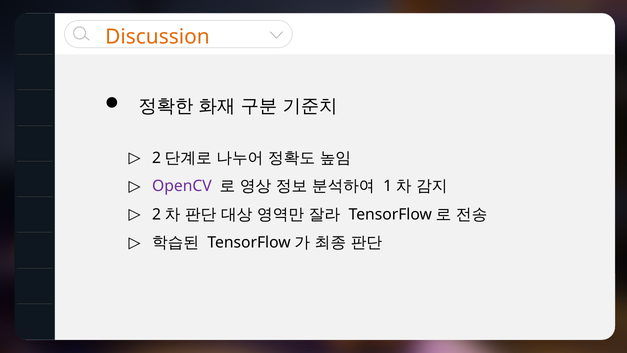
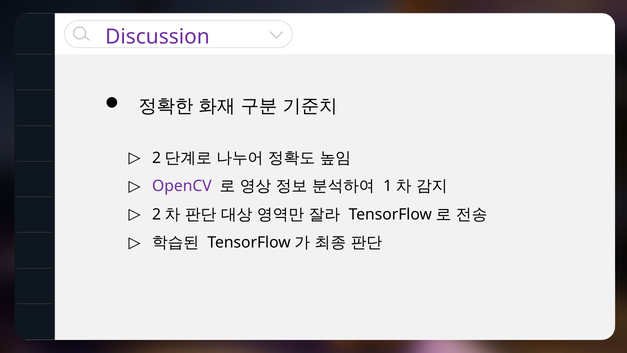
Discussion colour: orange -> purple
